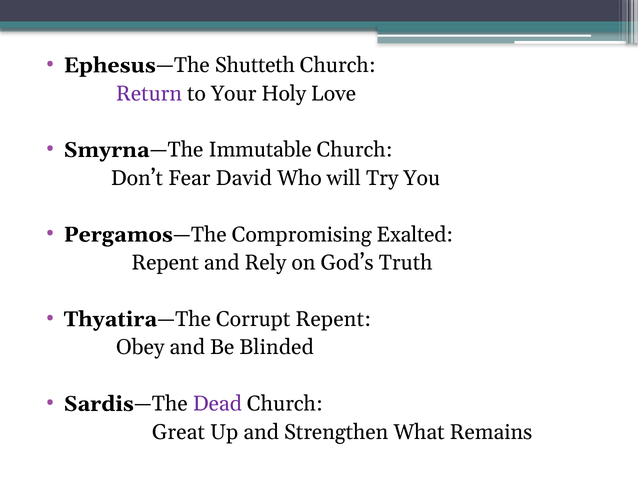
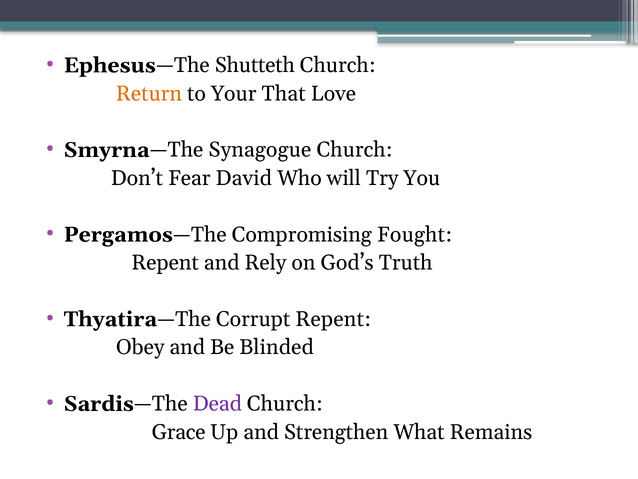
Return colour: purple -> orange
Holy: Holy -> That
Immutable: Immutable -> Synagogue
Exalted: Exalted -> Fought
Great: Great -> Grace
